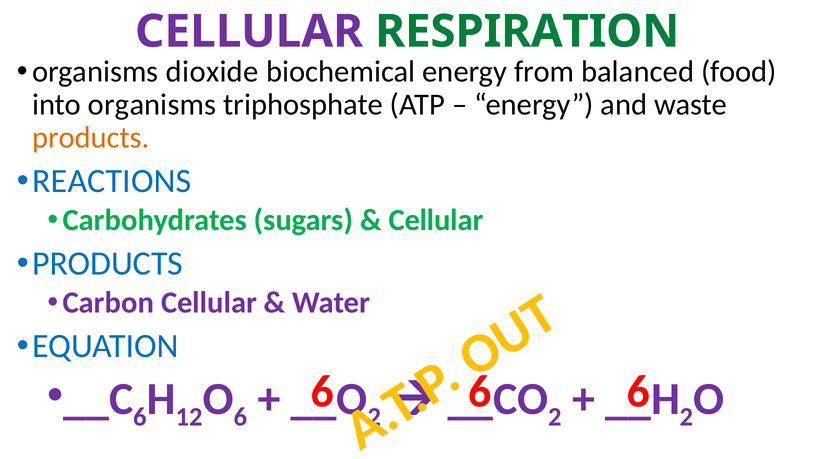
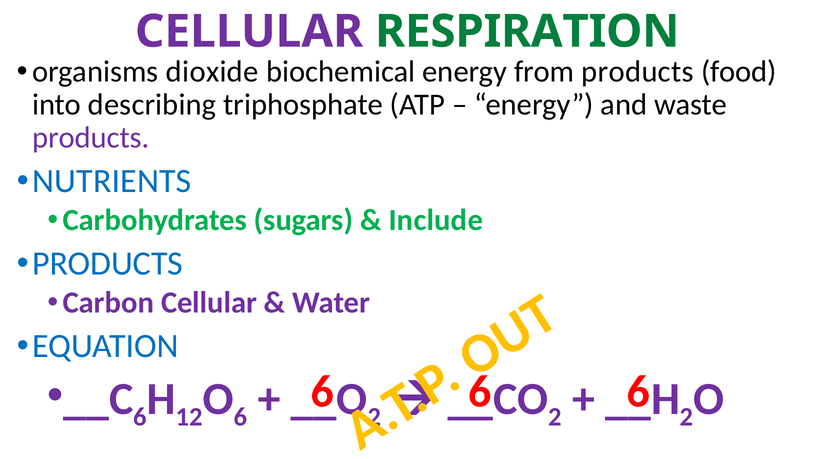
from balanced: balanced -> products
into organisms: organisms -> describing
products at (91, 138) colour: orange -> purple
REACTIONS: REACTIONS -> NUTRIENTS
Cellular at (436, 220): Cellular -> Include
